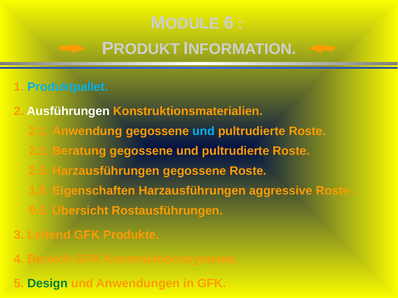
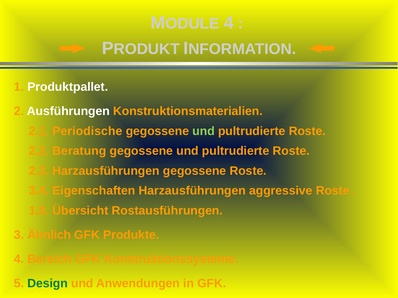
6 at (229, 23): 6 -> 4
Produktpallet colour: light blue -> white
Anwendung: Anwendung -> Periodische
und at (204, 131) colour: light blue -> light green
1.9: 1.9 -> 3.4
9.5: 9.5 -> 1.0
Leitend: Leitend -> Ähnlich
